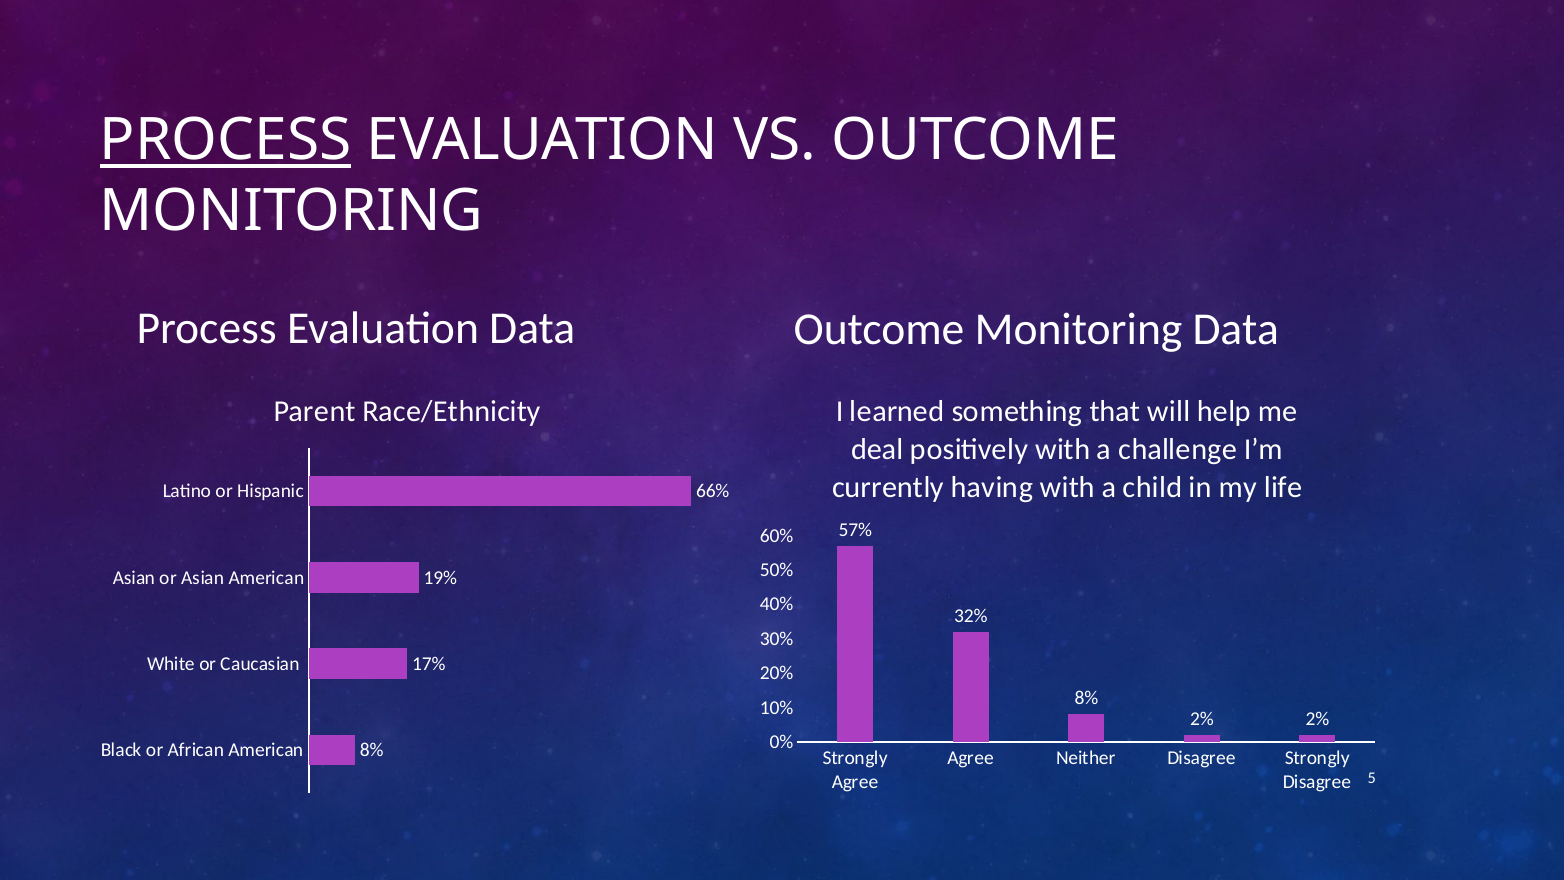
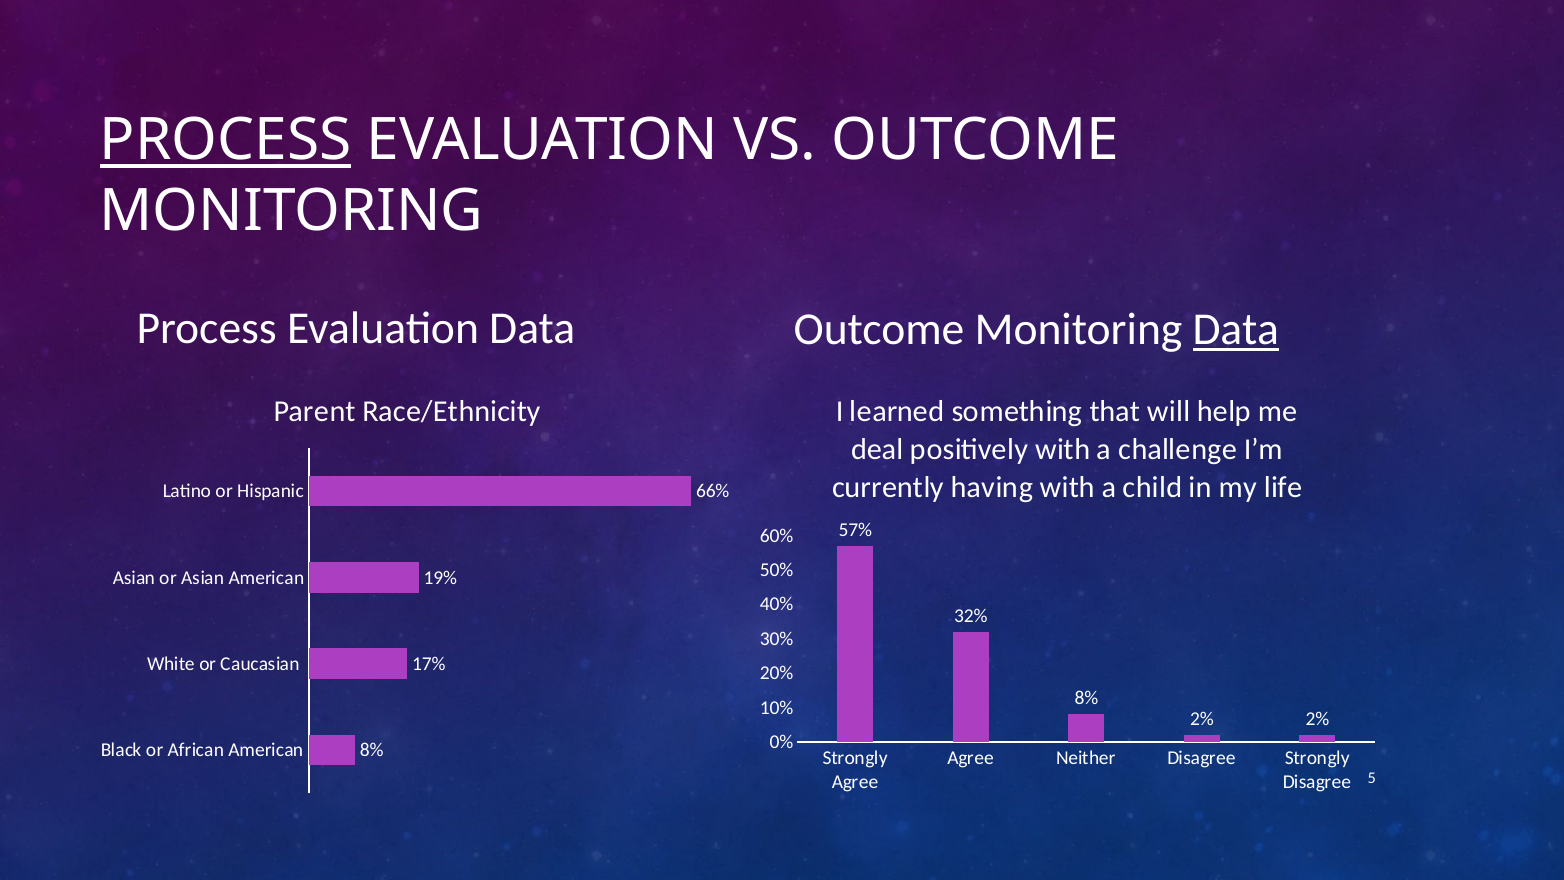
Data at (1236, 329) underline: none -> present
